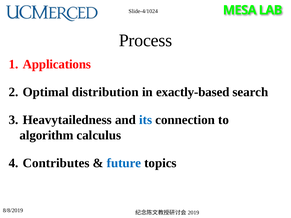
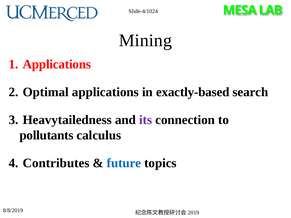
Process: Process -> Mining
Optimal distribution: distribution -> applications
its colour: blue -> purple
algorithm: algorithm -> pollutants
